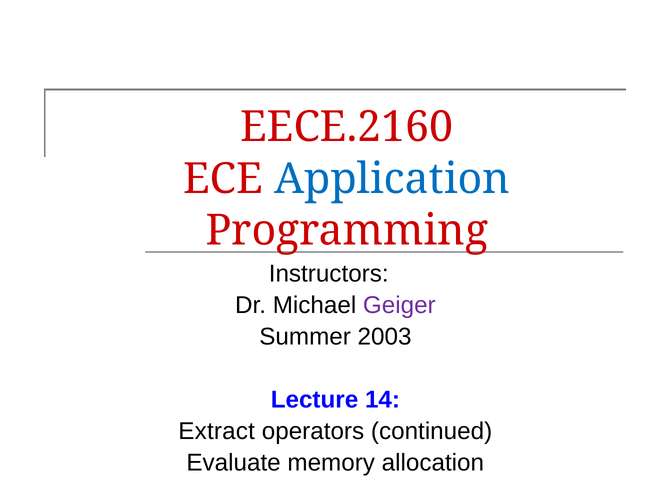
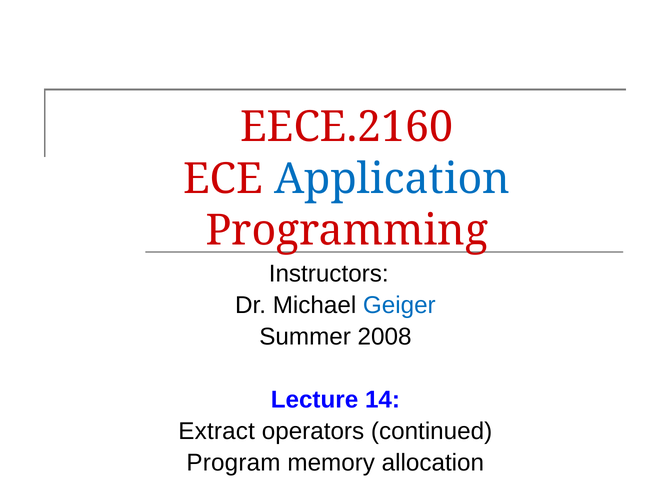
Geiger colour: purple -> blue
2003: 2003 -> 2008
Evaluate: Evaluate -> Program
